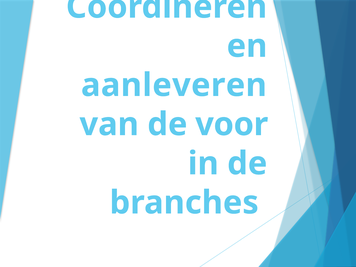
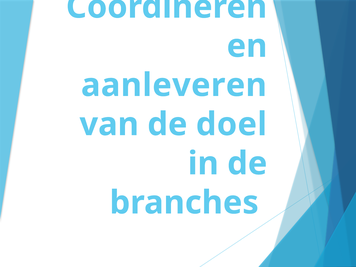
voor: voor -> doel
